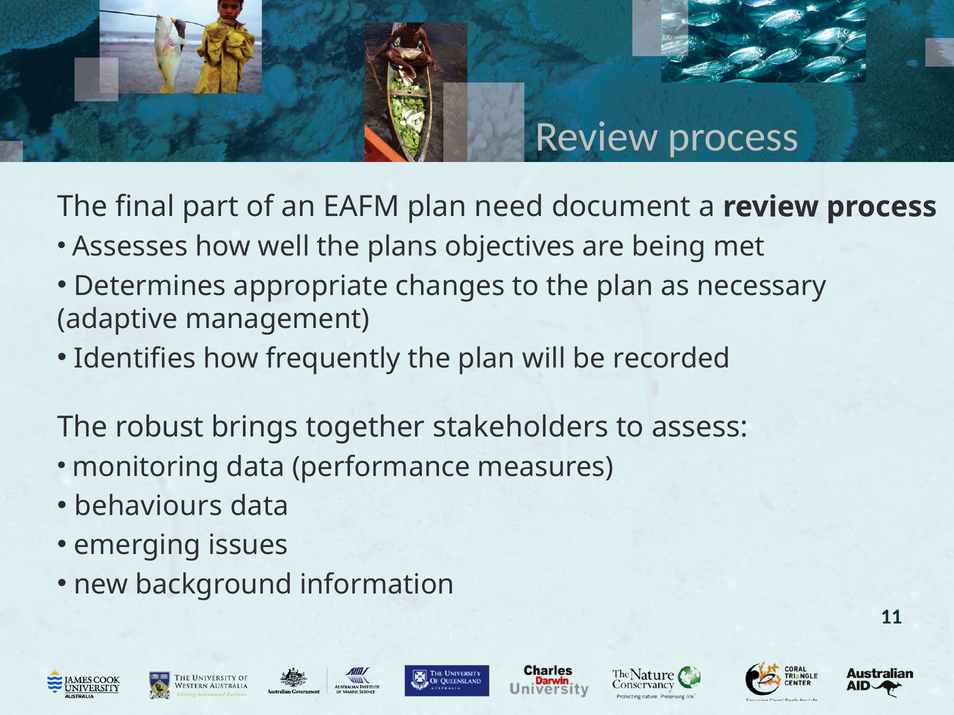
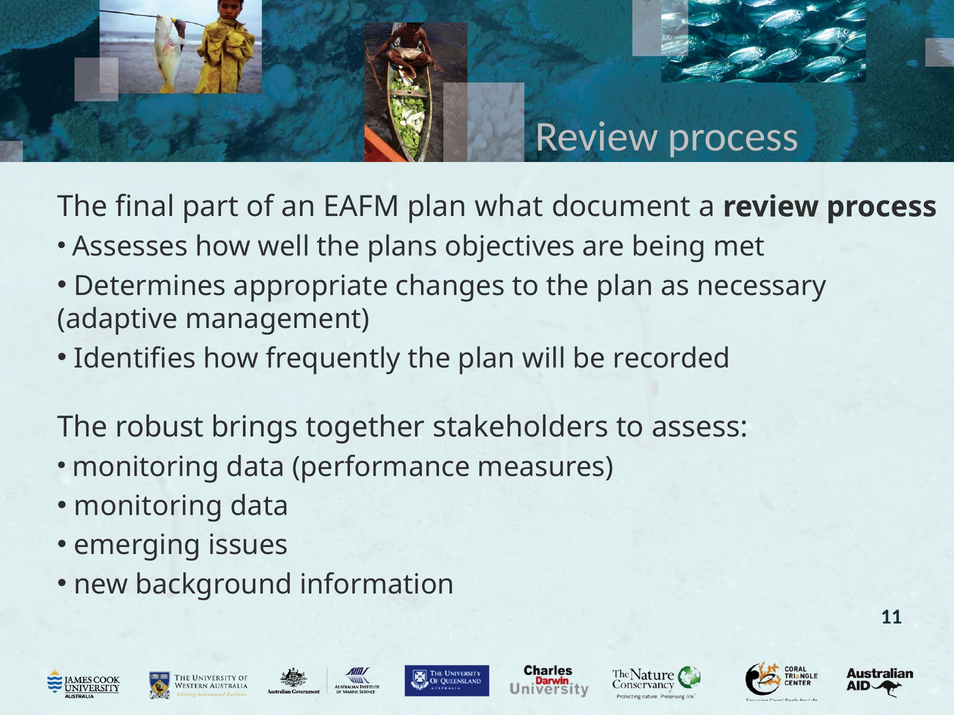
need: need -> what
behaviours at (148, 506): behaviours -> monitoring
